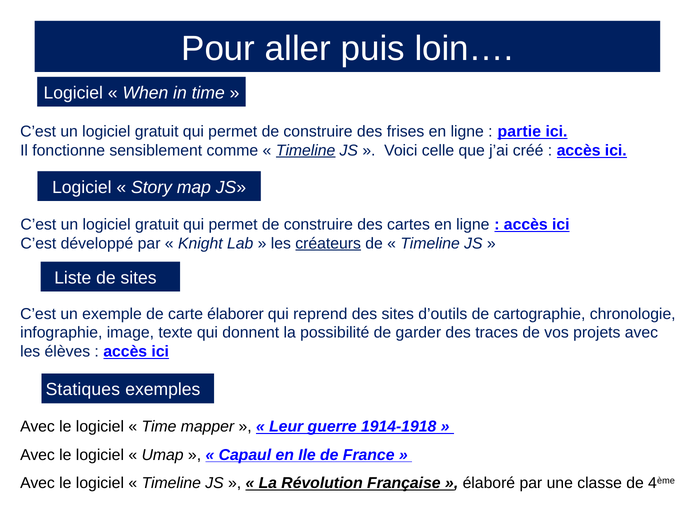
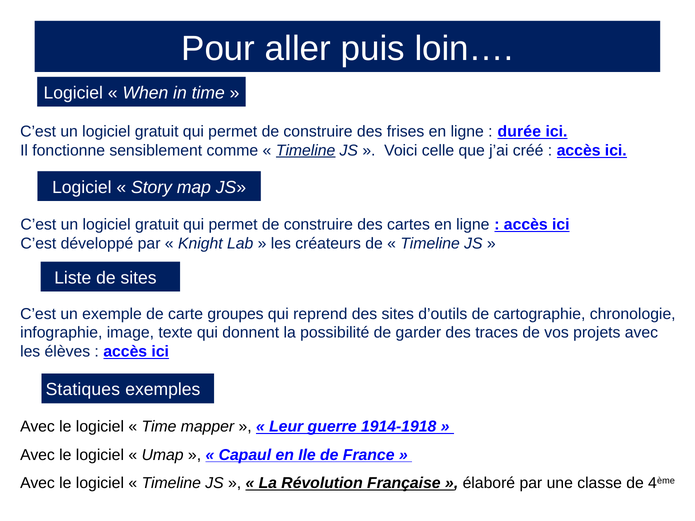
partie: partie -> durée
créateurs underline: present -> none
élaborer: élaborer -> groupes
